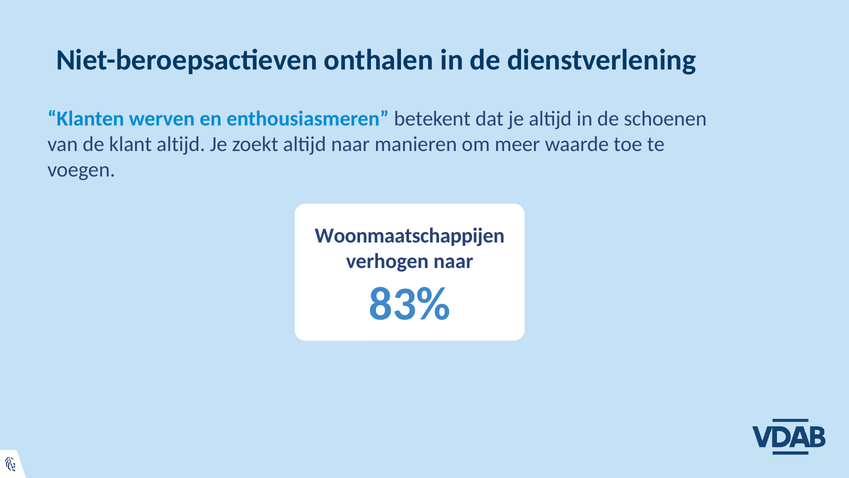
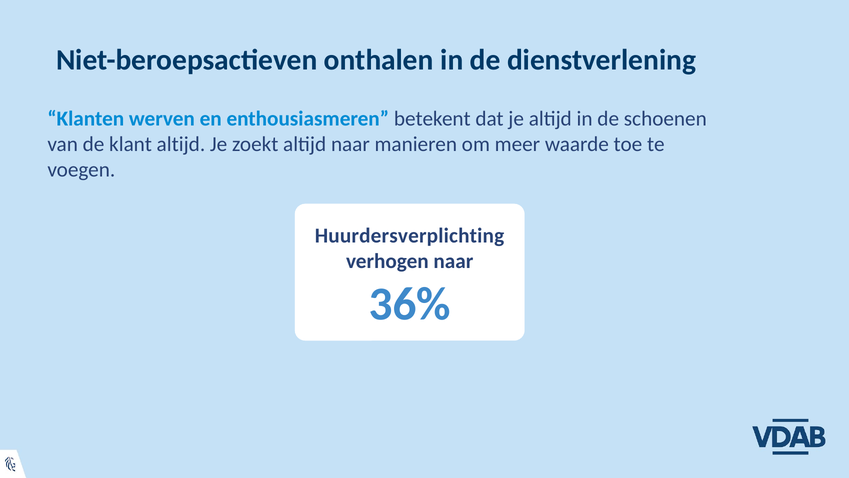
Woonmaatschappijen: Woonmaatschappijen -> Huurdersverplichting
83%: 83% -> 36%
